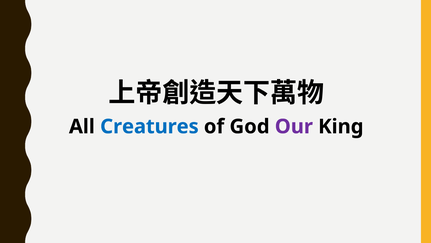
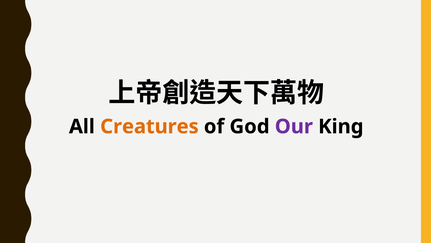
Creatures colour: blue -> orange
